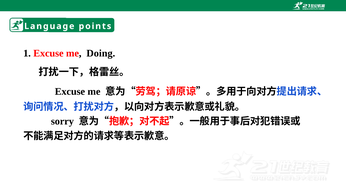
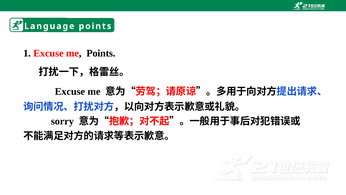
me Doing: Doing -> Points
